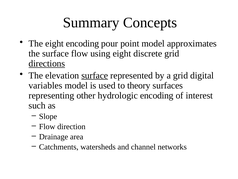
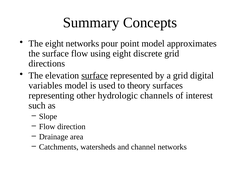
eight encoding: encoding -> networks
directions underline: present -> none
hydrologic encoding: encoding -> channels
